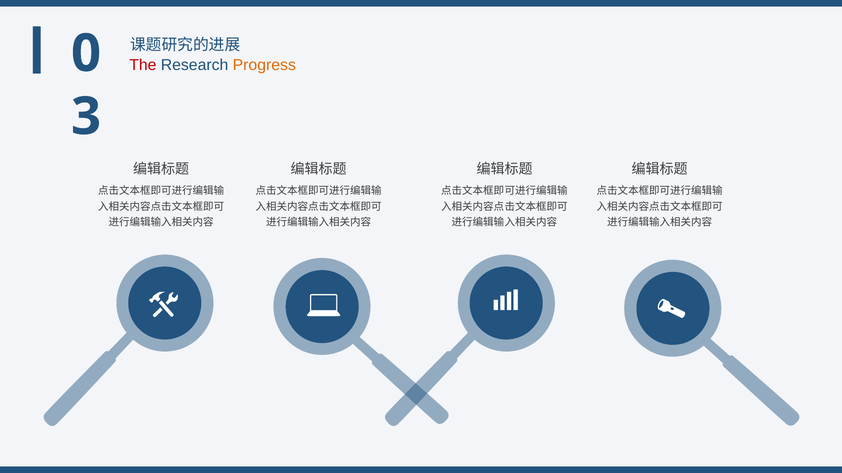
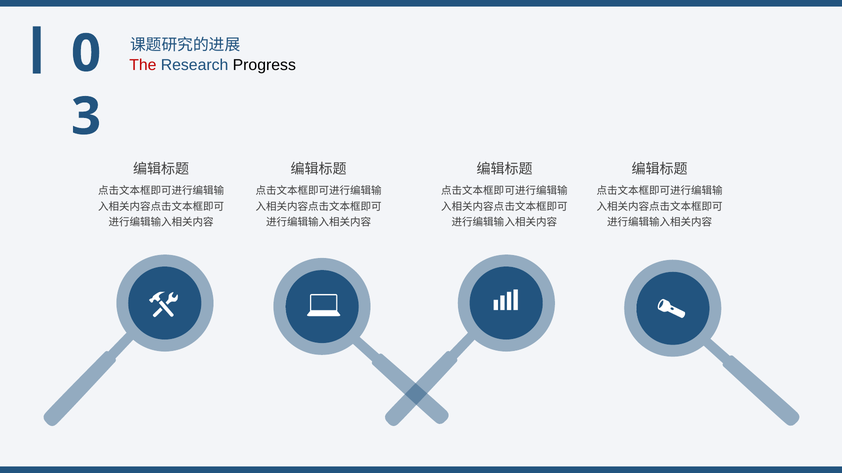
Progress colour: orange -> black
